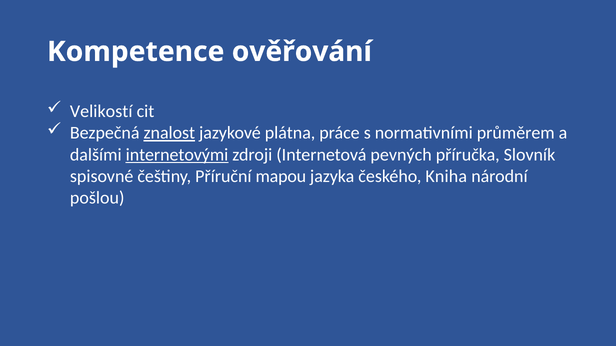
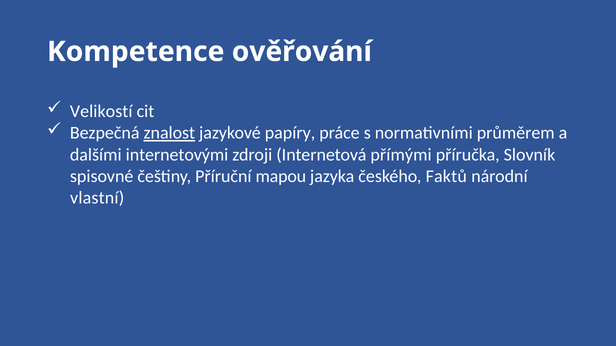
plátna: plátna -> papíry
internetovými underline: present -> none
pevných: pevných -> přímými
Kniha: Kniha -> Faktů
pošlou: pošlou -> vlastní
